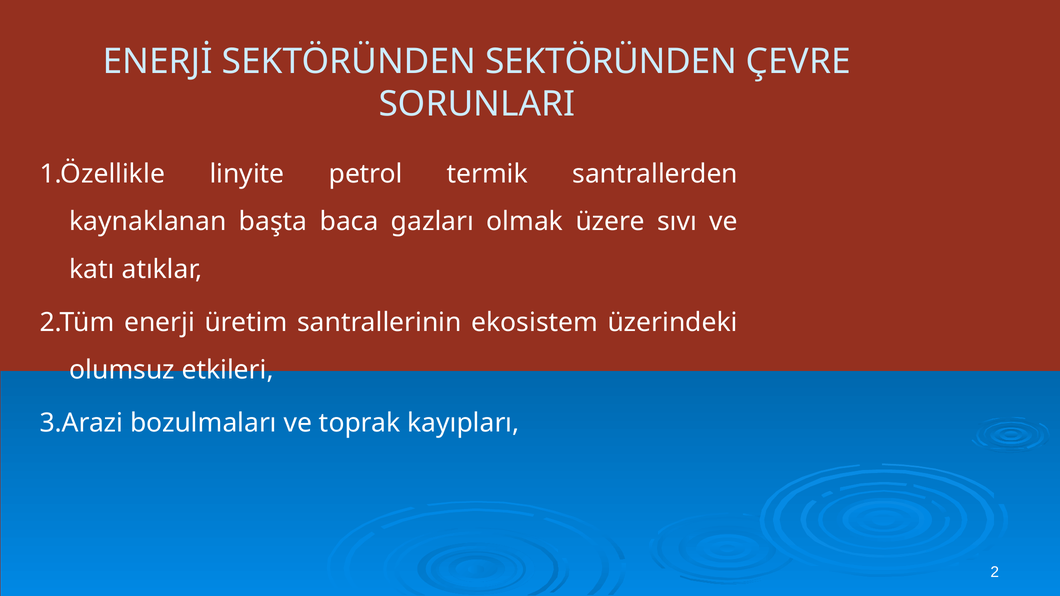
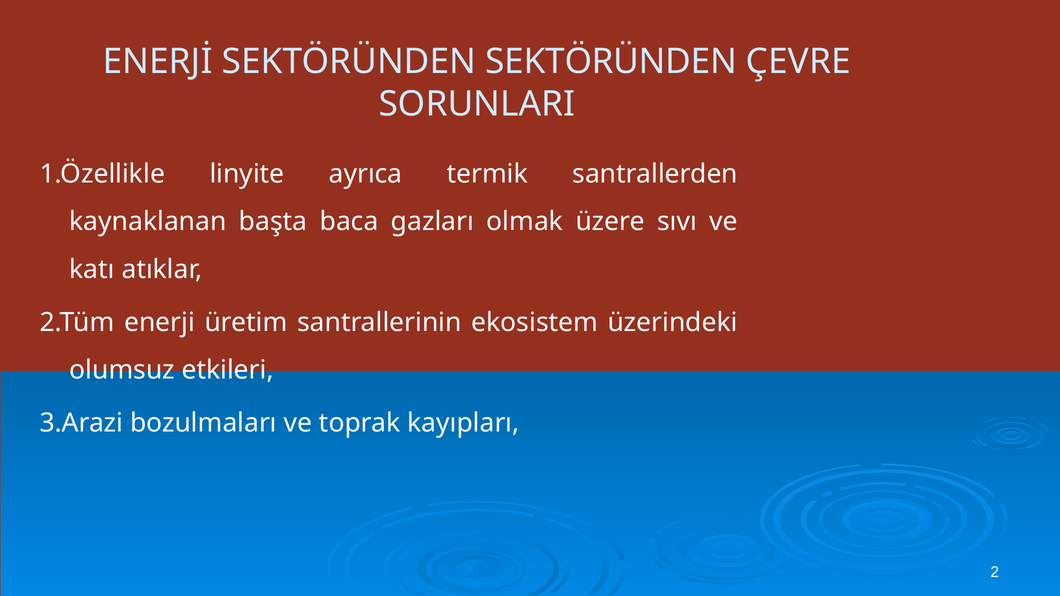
petrol: petrol -> ayrıca
